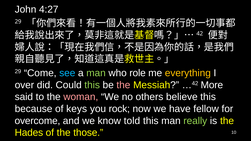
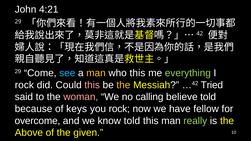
4:27: 4:27 -> 4:21
man at (96, 73) colour: light green -> yellow
who role: role -> this
everything colour: yellow -> light green
over at (24, 85): over -> rock
this at (92, 85) colour: light green -> pink
the at (123, 85) colour: pink -> yellow
More: More -> Tried
others: others -> calling
believe this: this -> told
Hades: Hades -> Above
those: those -> given
